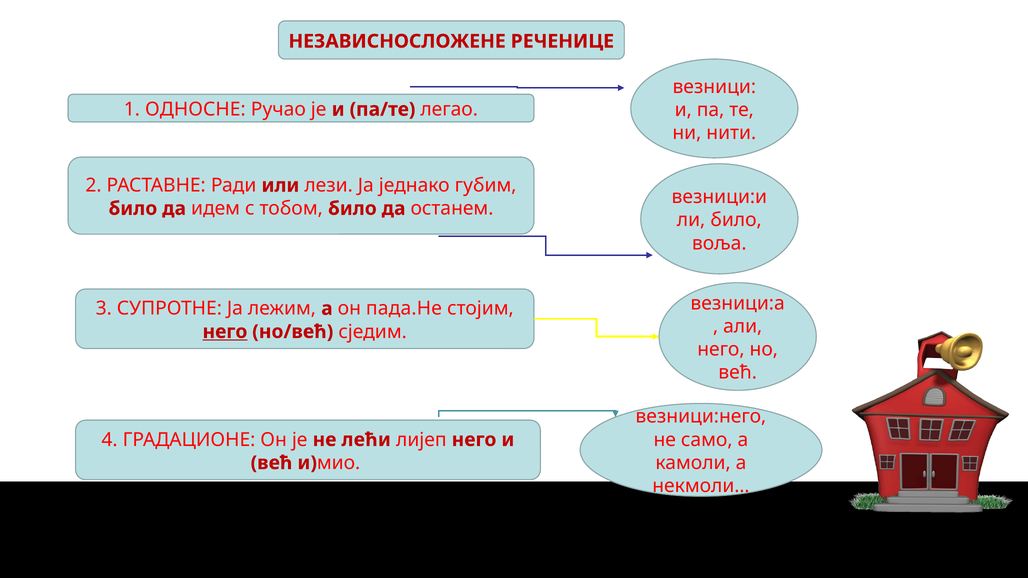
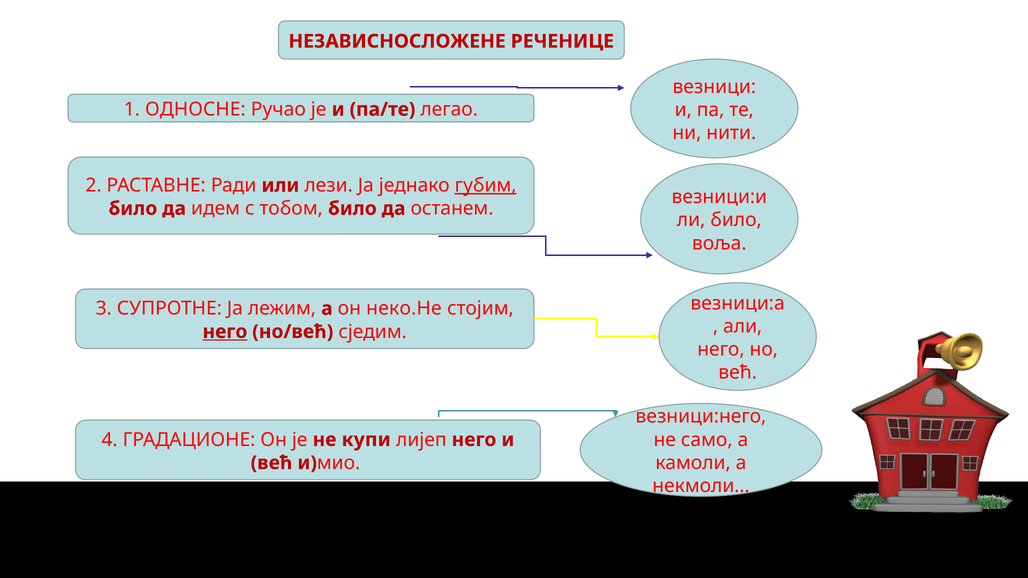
губим underline: none -> present
пада.Не: пада.Не -> неко.Не
лећи: лећи -> купи
